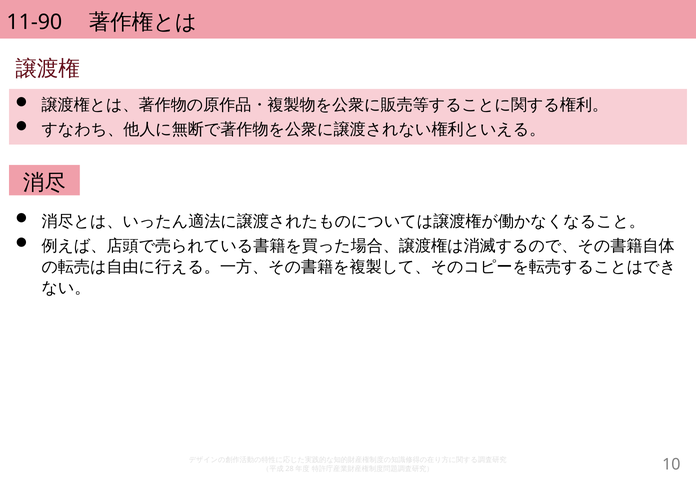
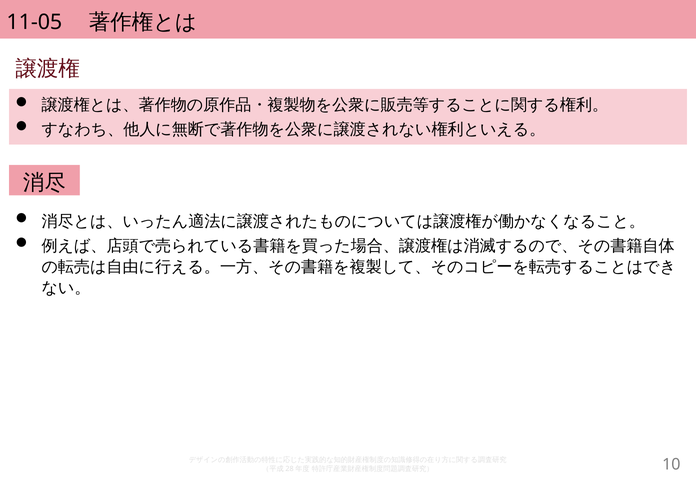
11-90: 11-90 -> 11-05
